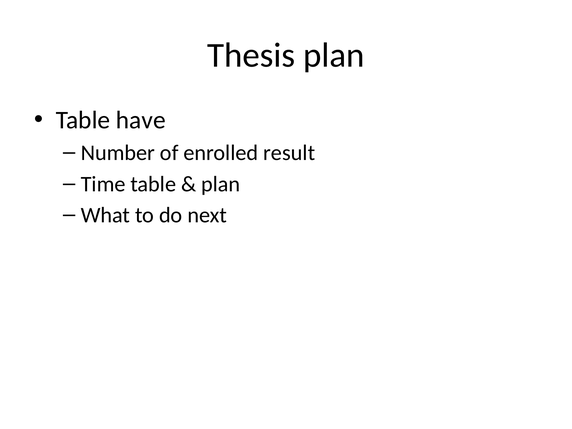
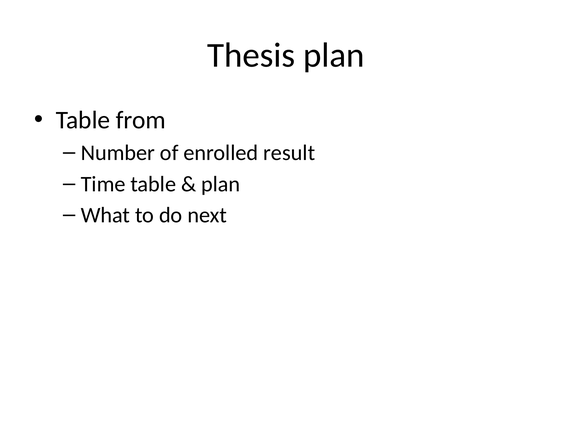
have: have -> from
